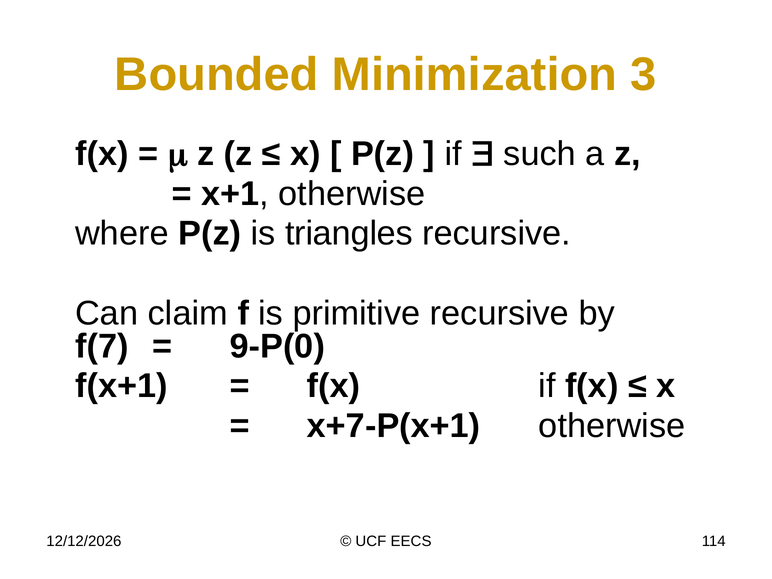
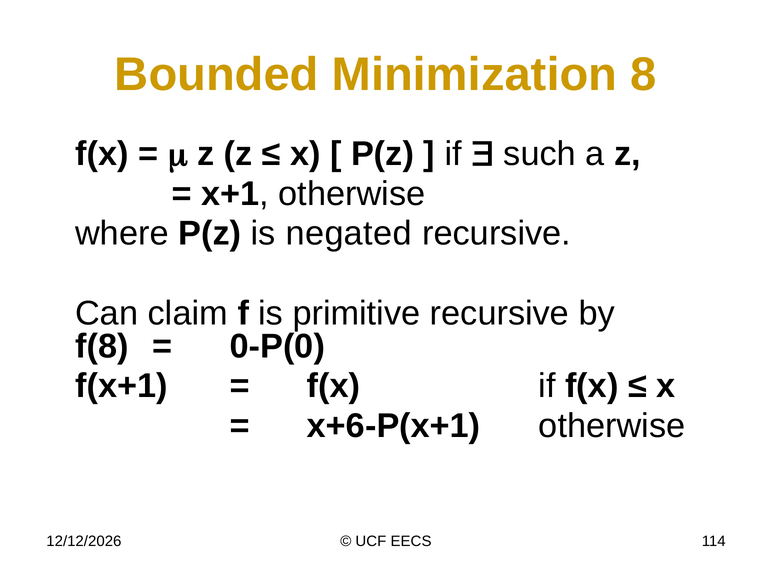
3: 3 -> 8
triangles: triangles -> negated
f(7: f(7 -> f(8
9-P(0: 9-P(0 -> 0-P(0
x+7-P(x+1: x+7-P(x+1 -> x+6-P(x+1
